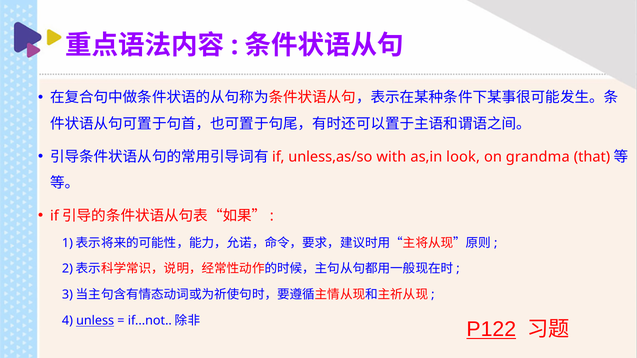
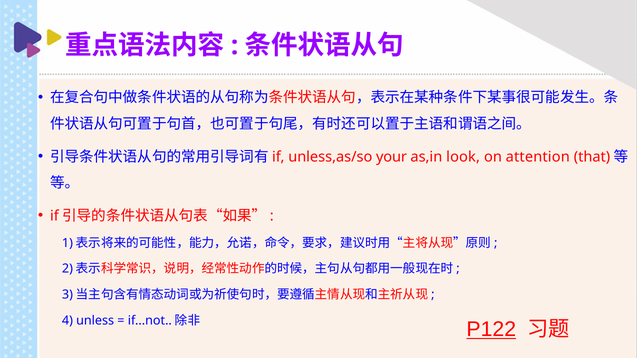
with: with -> your
grandma: grandma -> attention
unless underline: present -> none
